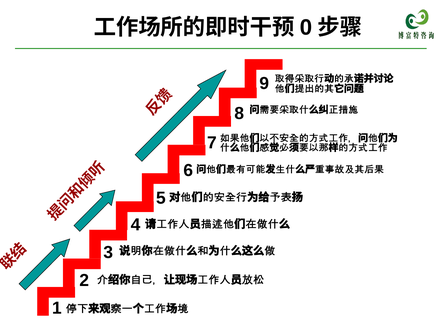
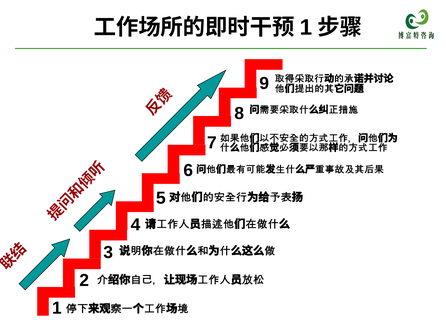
0 at (306, 28): 0 -> 1
